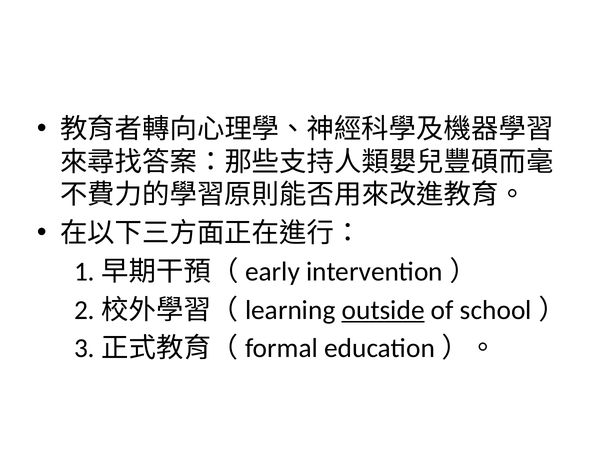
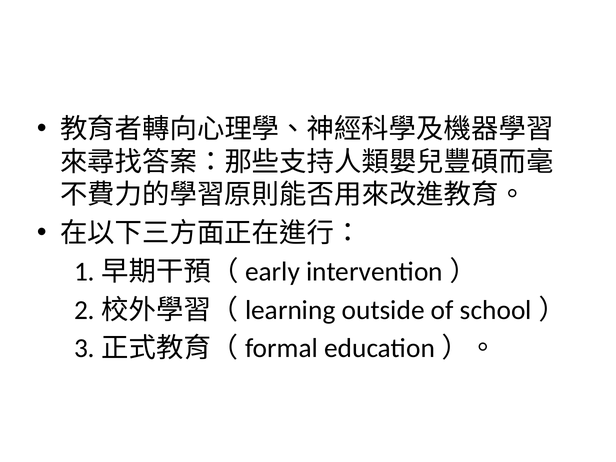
outside underline: present -> none
